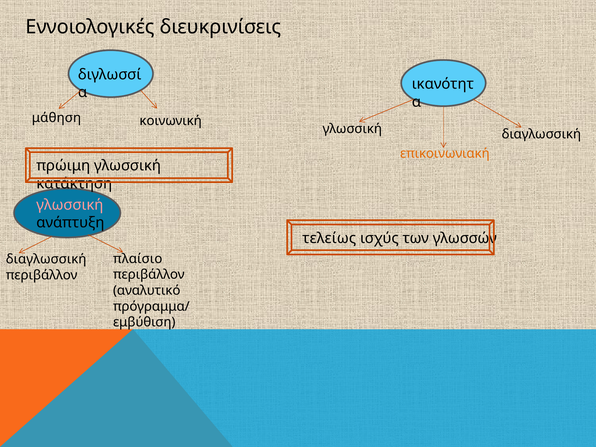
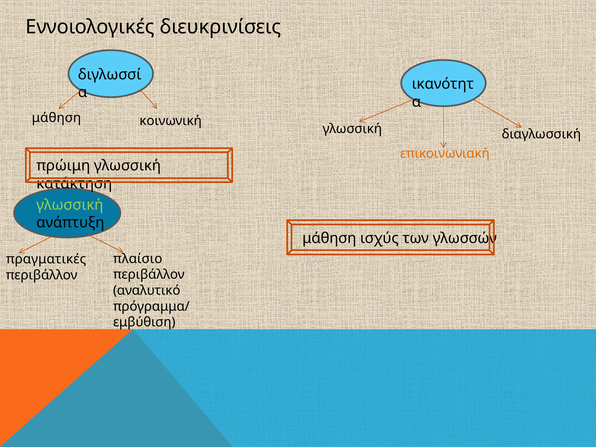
γλωσσική at (70, 205) colour: pink -> light green
τελείως at (329, 238): τελείως -> μάθηση
διαγλωσσική at (46, 259): διαγλωσσική -> πραγματικές
